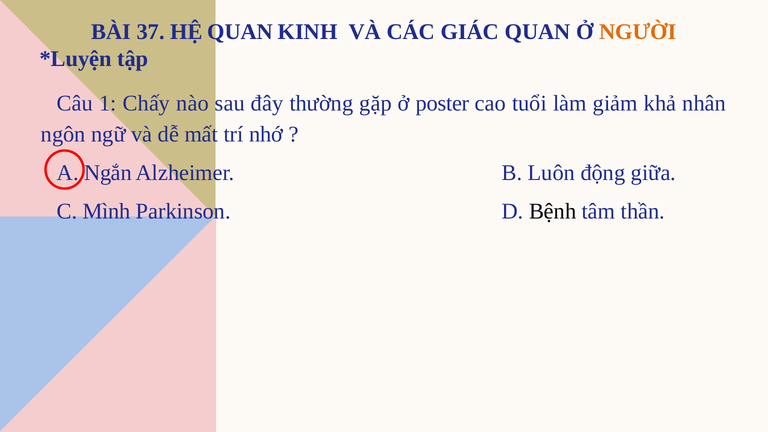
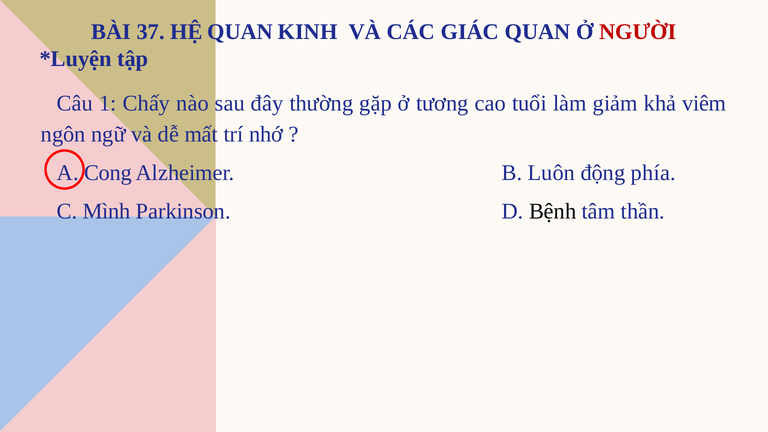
NGƯỜI colour: orange -> red
poster: poster -> tương
nhân: nhân -> viêm
Ngắn: Ngắn -> Cong
giữa: giữa -> phía
